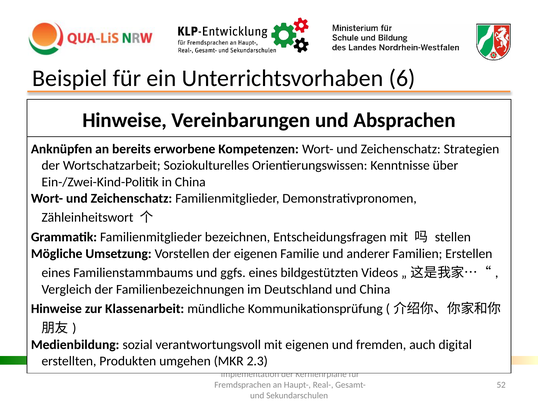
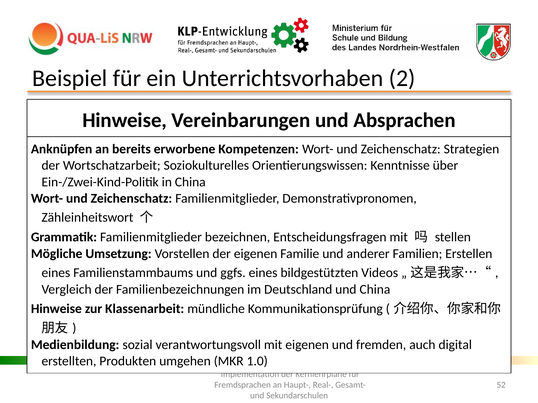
6: 6 -> 2
2.3: 2.3 -> 1.0
